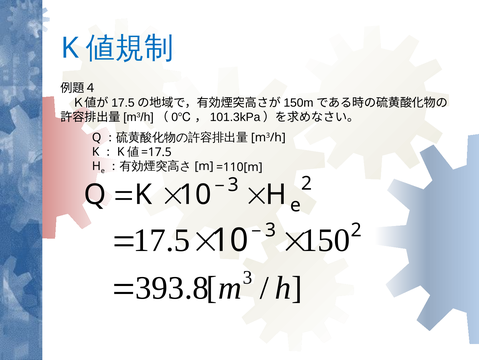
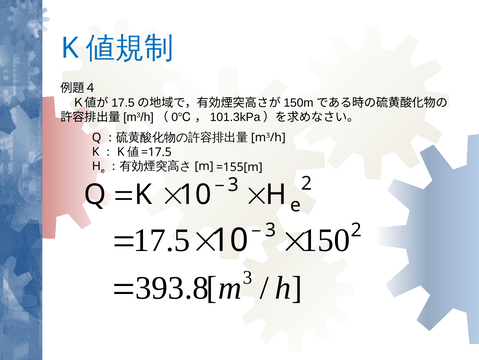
=110[m: =110[m -> =155[m
